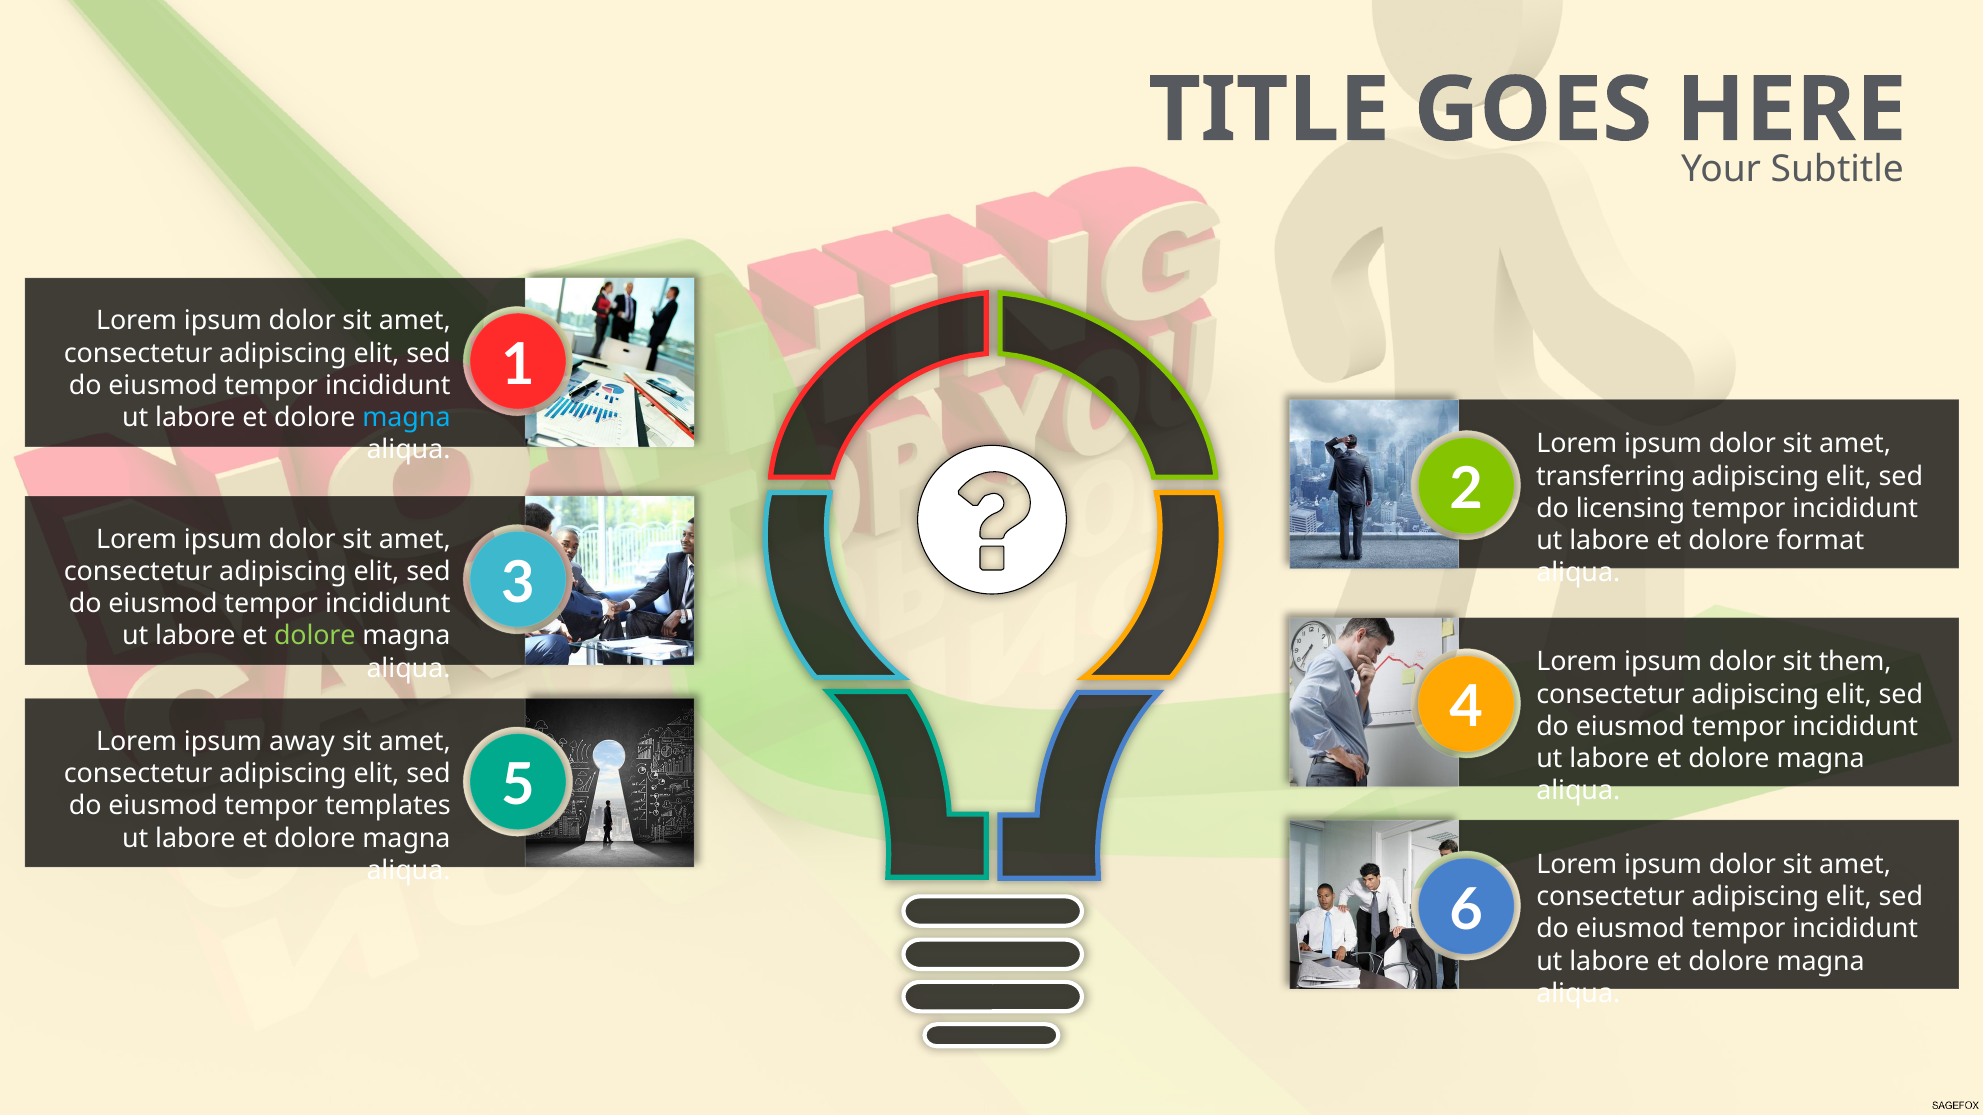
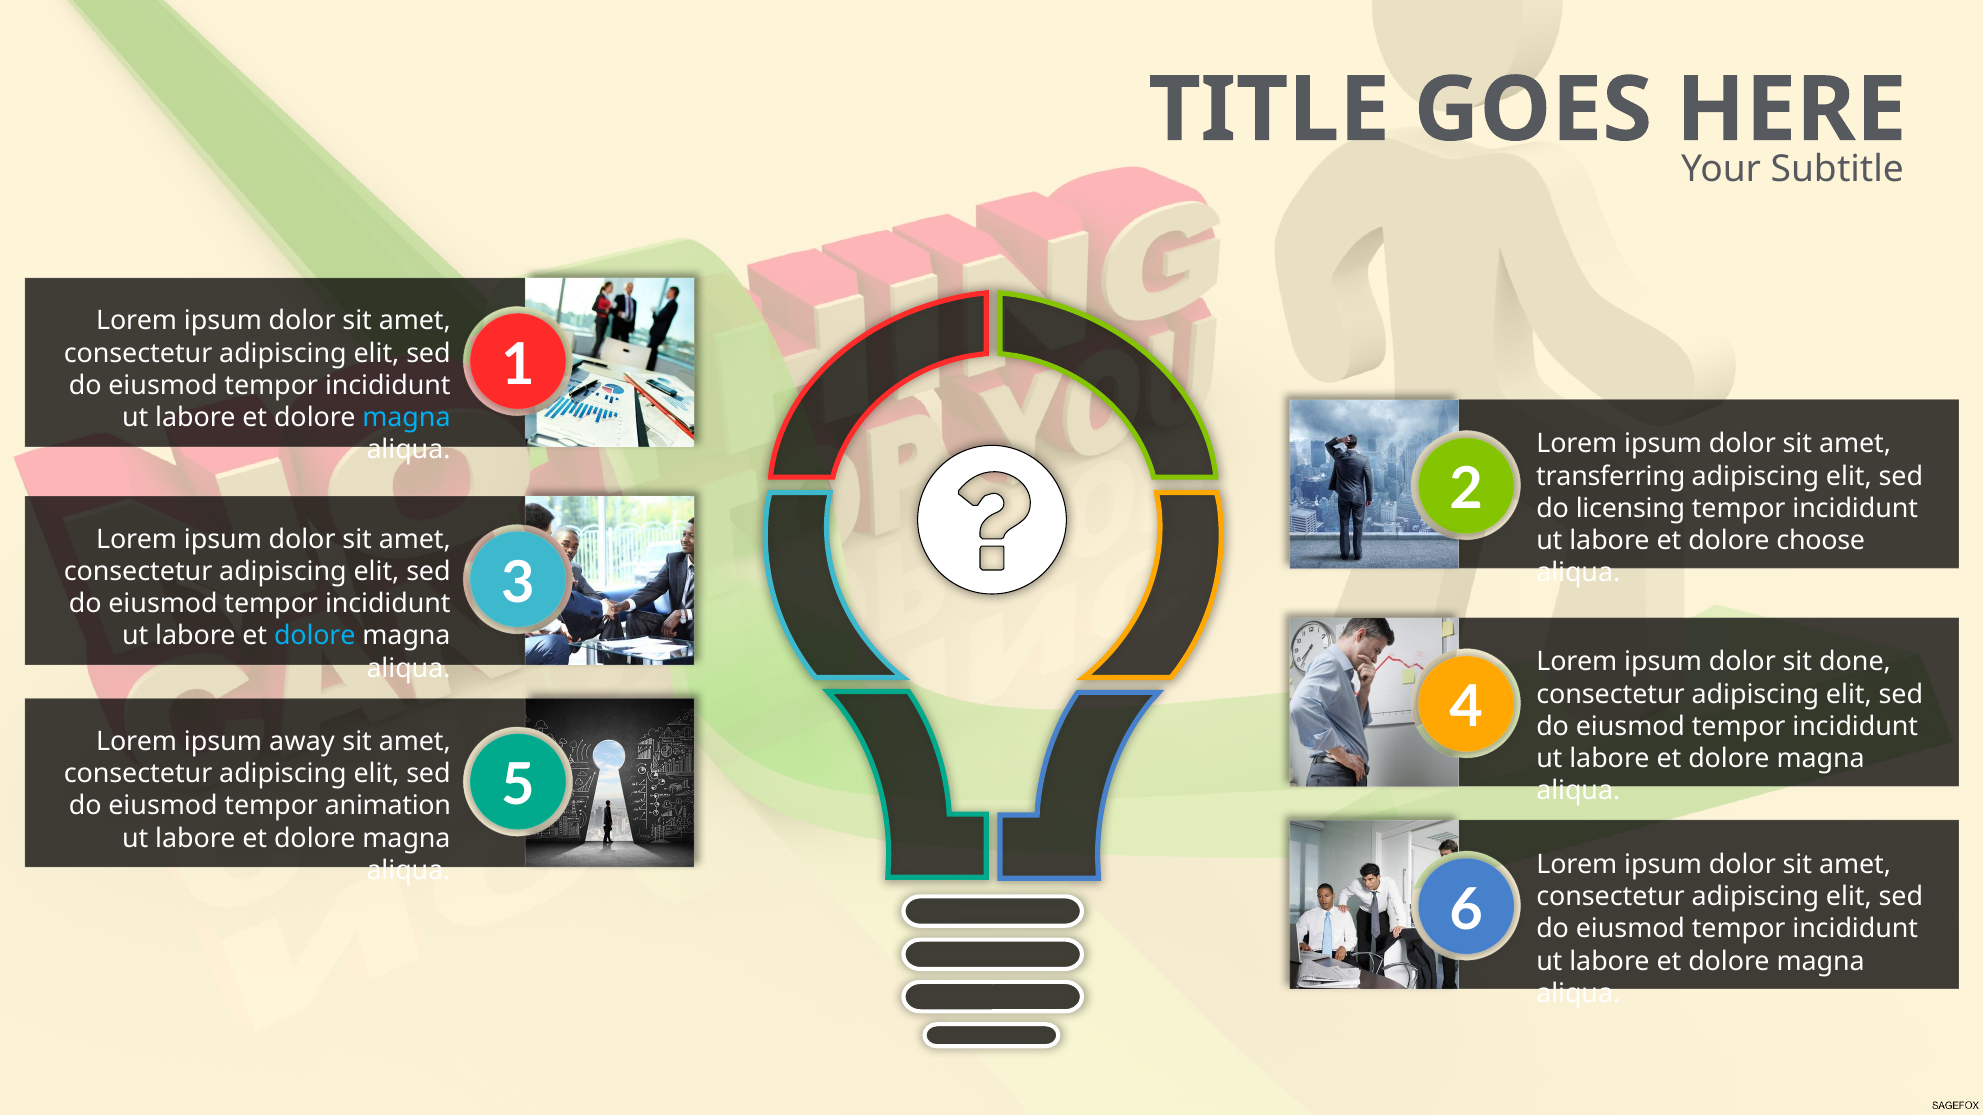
format: format -> choose
dolore at (315, 636) colour: light green -> light blue
them: them -> done
templates: templates -> animation
